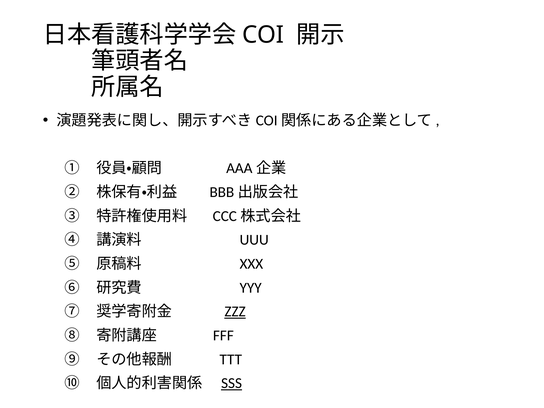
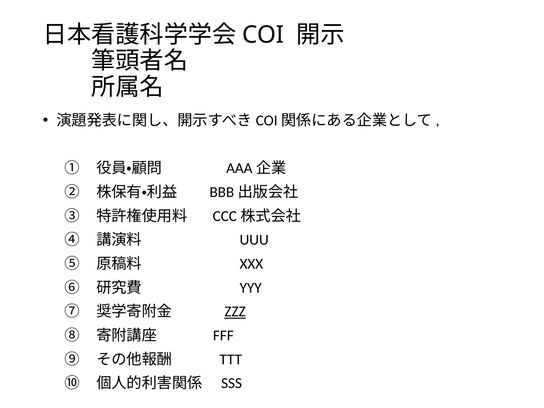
SSS underline: present -> none
